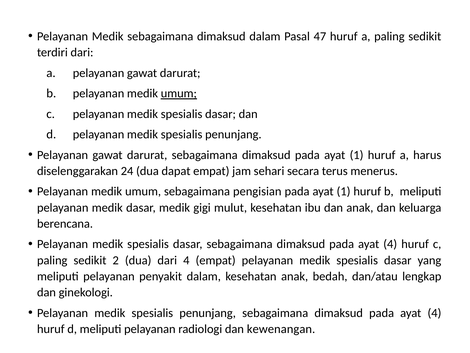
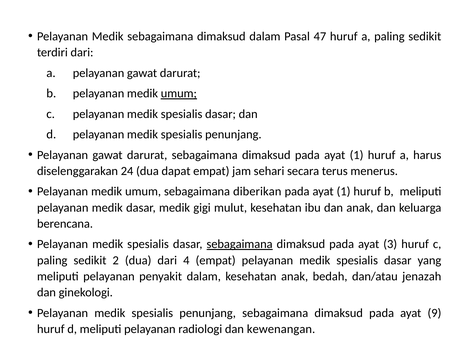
pengisian: pengisian -> diberikan
sebagaimana at (240, 244) underline: none -> present
4 at (390, 244): 4 -> 3
lengkap: lengkap -> jenazah
4 at (434, 312): 4 -> 9
